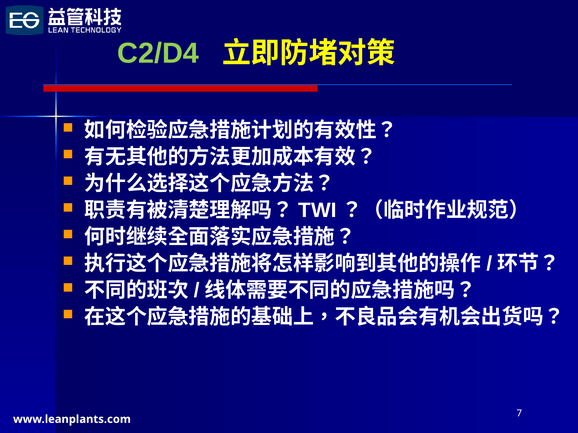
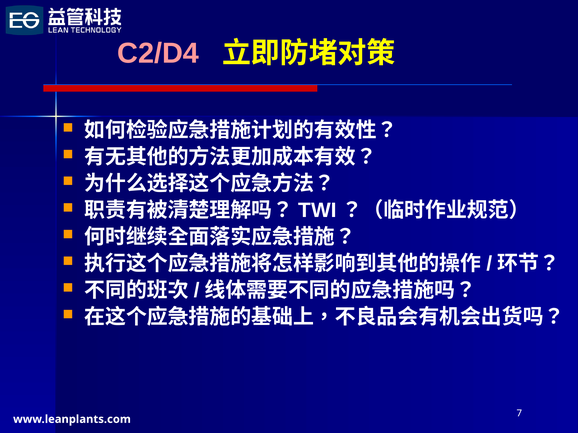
C2/D4 colour: light green -> pink
